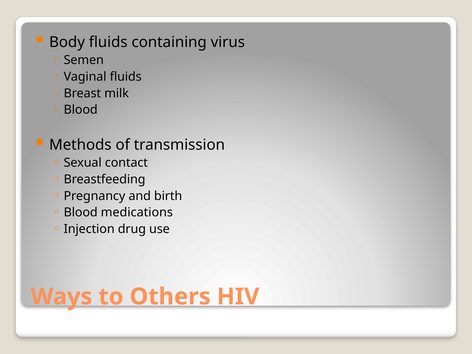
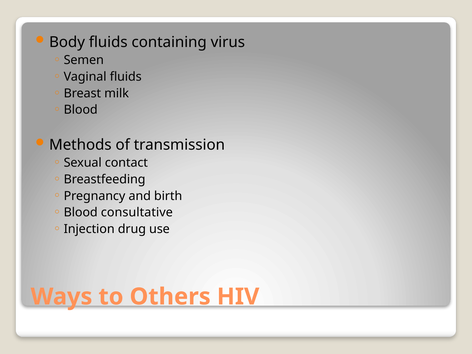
medications: medications -> consultative
